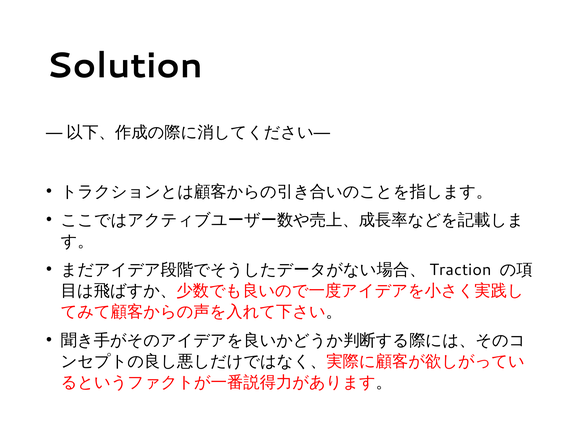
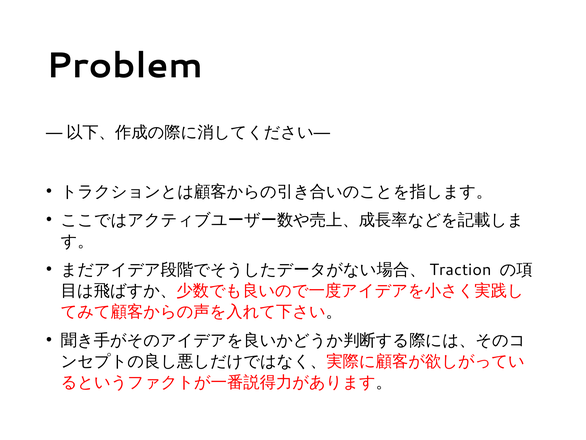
Solution: Solution -> Problem
